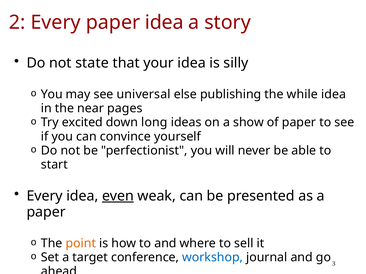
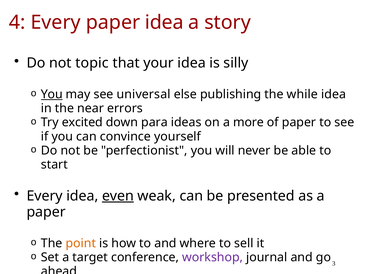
2: 2 -> 4
state: state -> topic
You at (52, 94) underline: none -> present
pages: pages -> errors
long: long -> para
show: show -> more
workshop colour: blue -> purple
